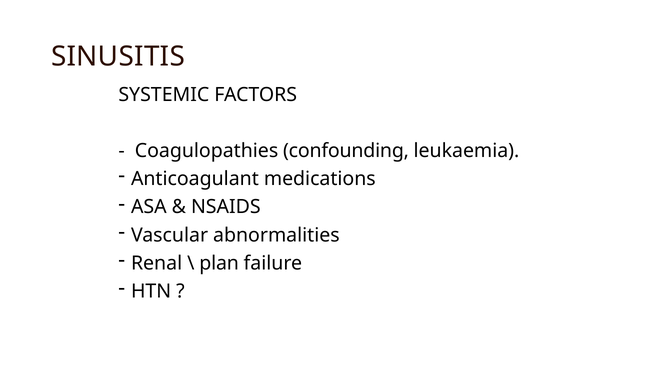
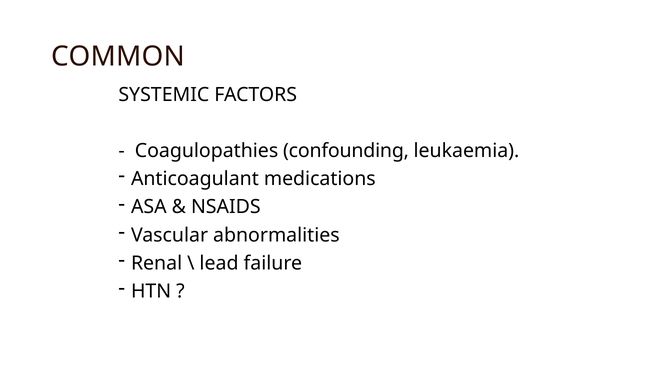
SINUSITIS: SINUSITIS -> COMMON
plan: plan -> lead
